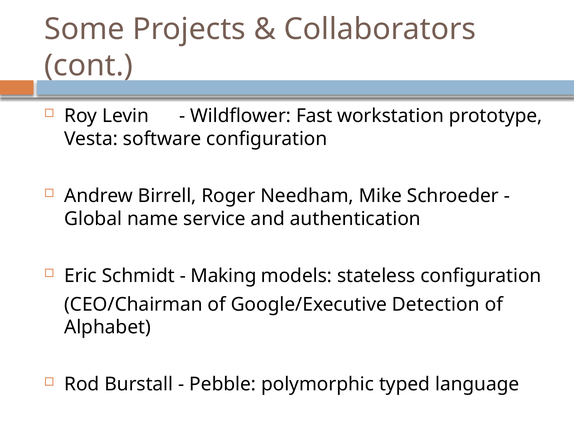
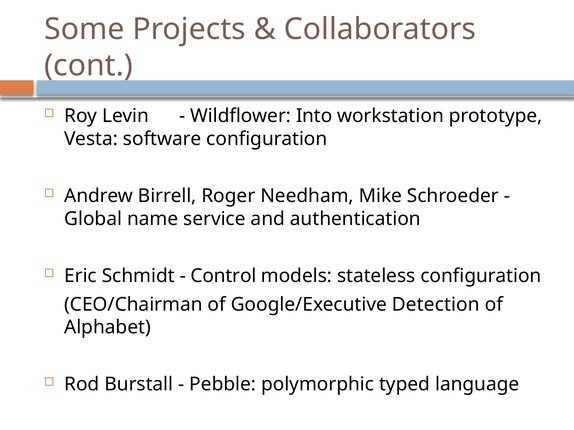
Fast: Fast -> Into
Making: Making -> Control
